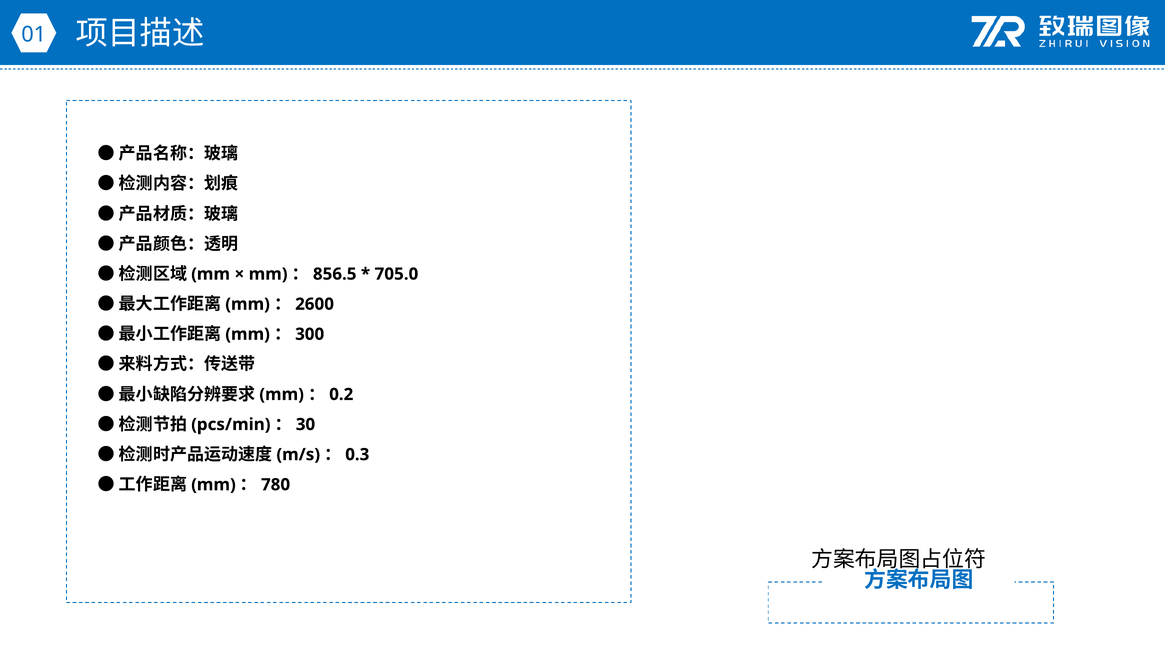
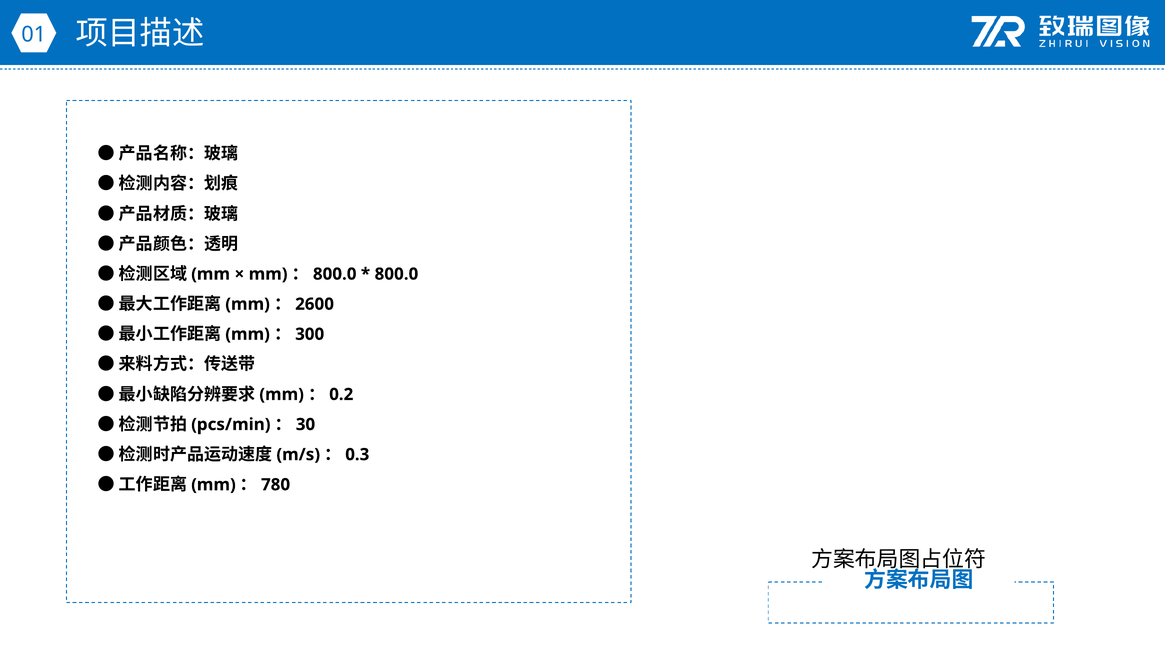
856.5 at (335, 274): 856.5 -> 800.0
705.0 at (396, 274): 705.0 -> 800.0
